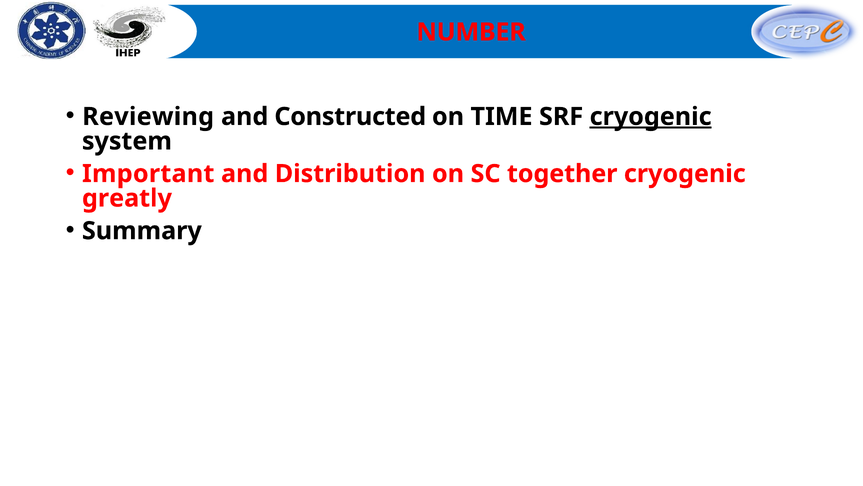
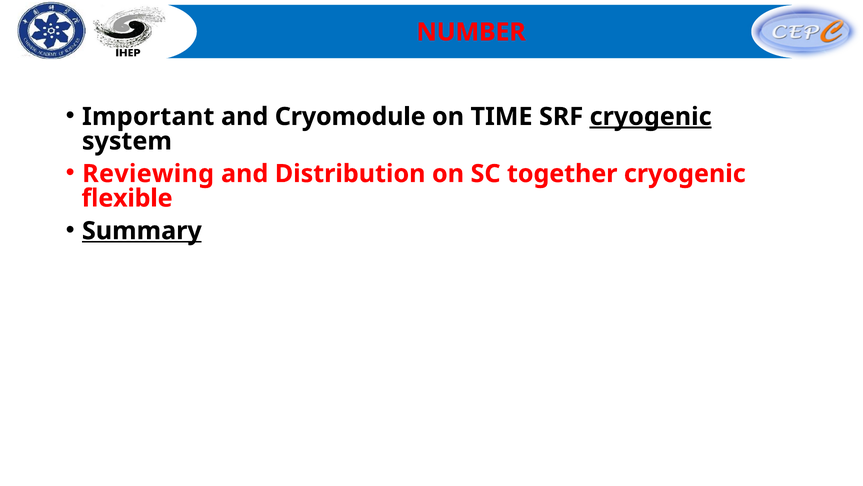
Reviewing: Reviewing -> Important
Constructed: Constructed -> Cryomodule
Important: Important -> Reviewing
greatly: greatly -> flexible
Summary underline: none -> present
